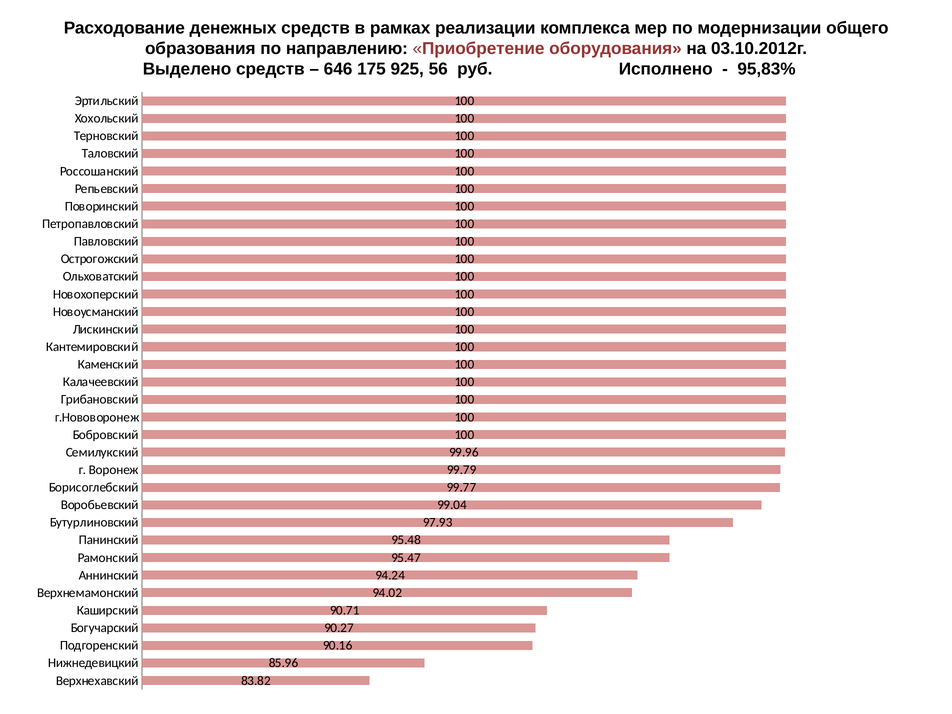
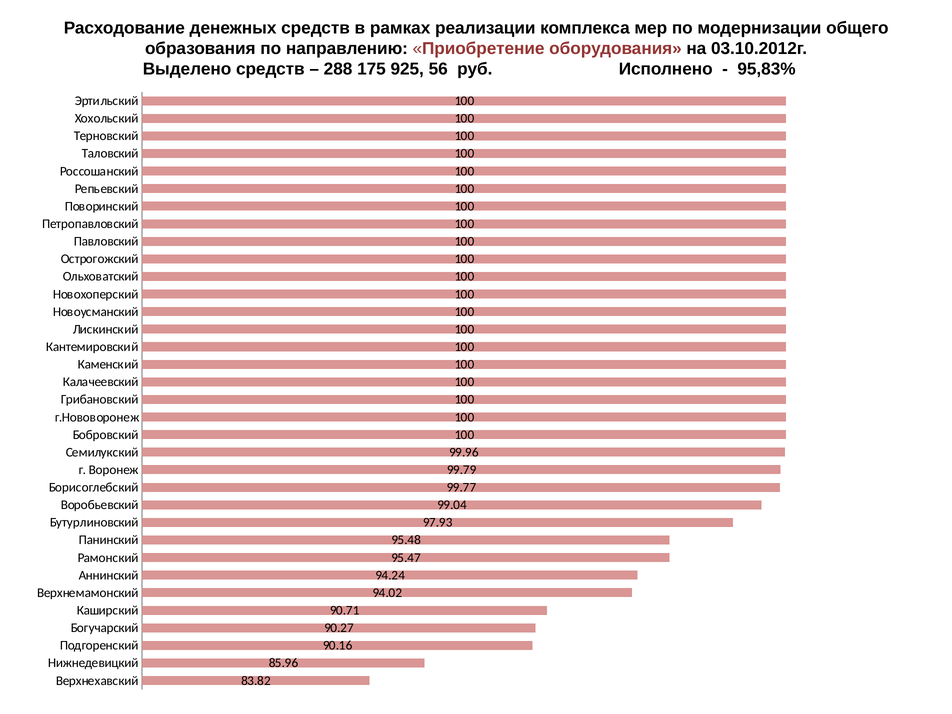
646: 646 -> 288
